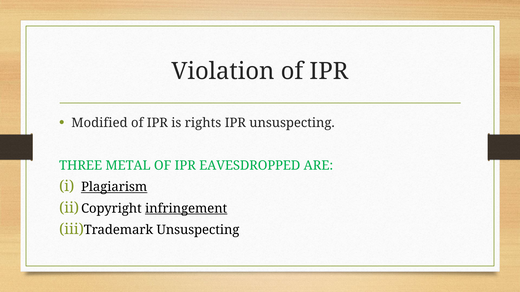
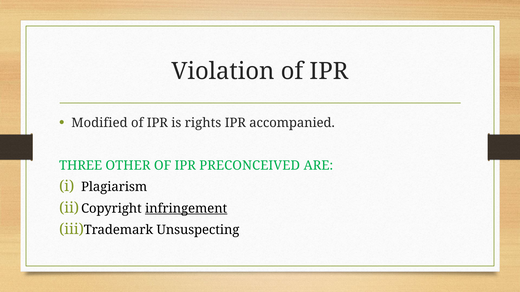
IPR unsuspecting: unsuspecting -> accompanied
METAL: METAL -> OTHER
EAVESDROPPED: EAVESDROPPED -> PRECONCEIVED
Plagiarism underline: present -> none
